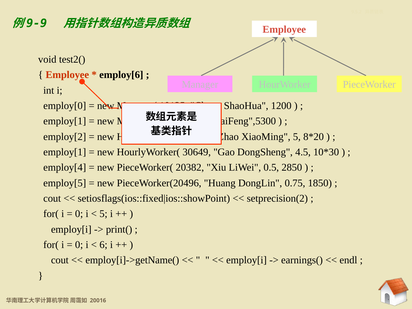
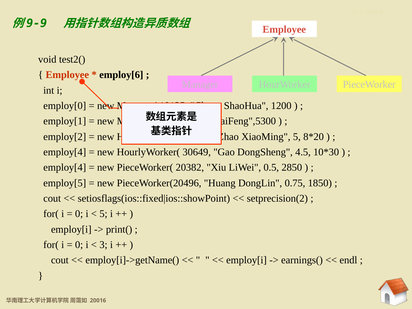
employ[1 at (65, 152): employ[1 -> employ[4
6: 6 -> 3
